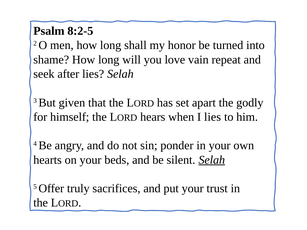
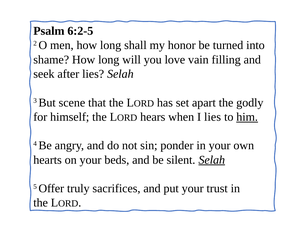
8:2-5: 8:2-5 -> 6:2-5
repeat: repeat -> filling
given: given -> scene
him underline: none -> present
